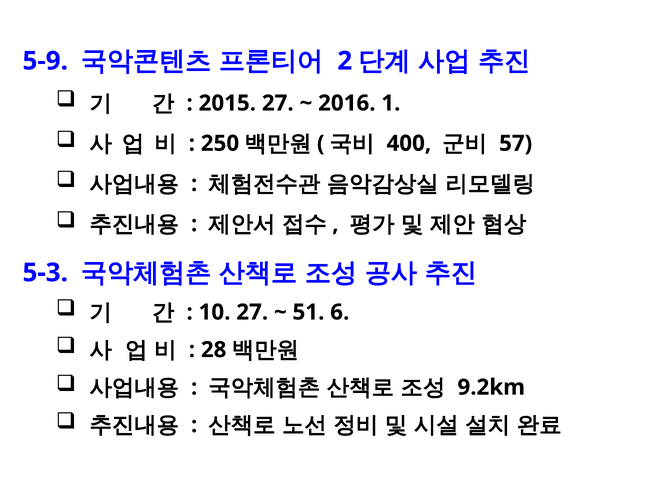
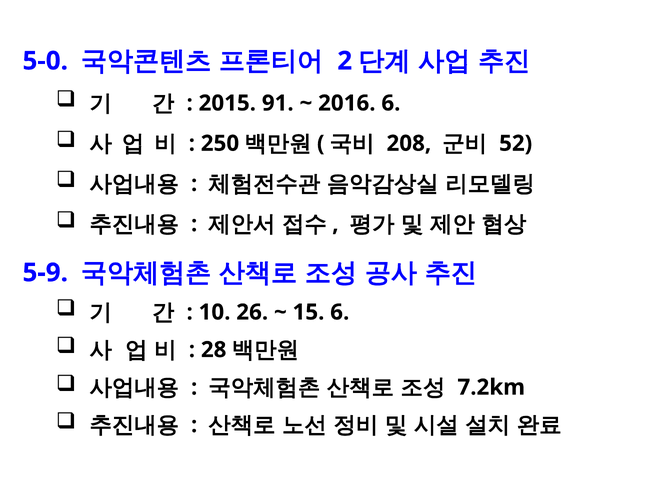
5-9: 5-9 -> 5-0
2015 27: 27 -> 91
2016 1: 1 -> 6
400: 400 -> 208
57: 57 -> 52
5-3: 5-3 -> 5-9
10 27: 27 -> 26
51: 51 -> 15
9.2km: 9.2km -> 7.2km
